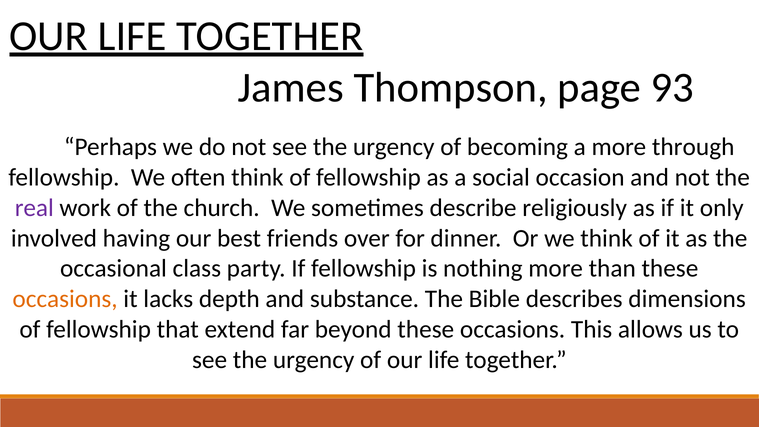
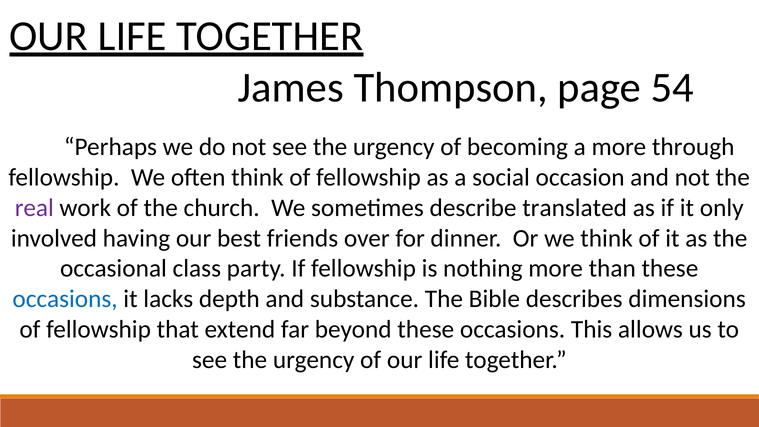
93: 93 -> 54
religiously: religiously -> translated
occasions at (65, 299) colour: orange -> blue
